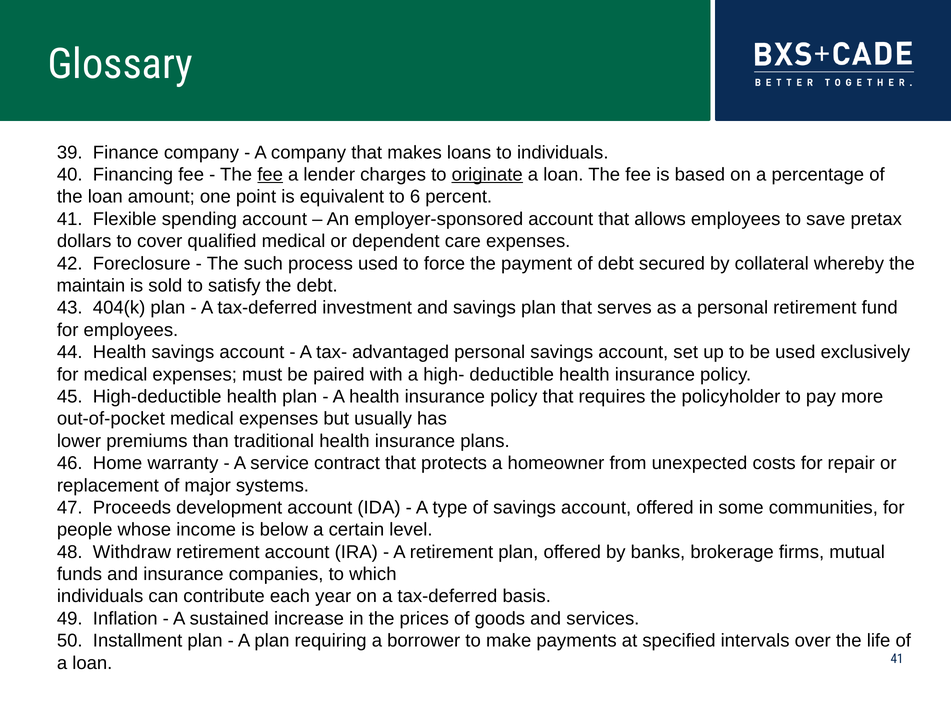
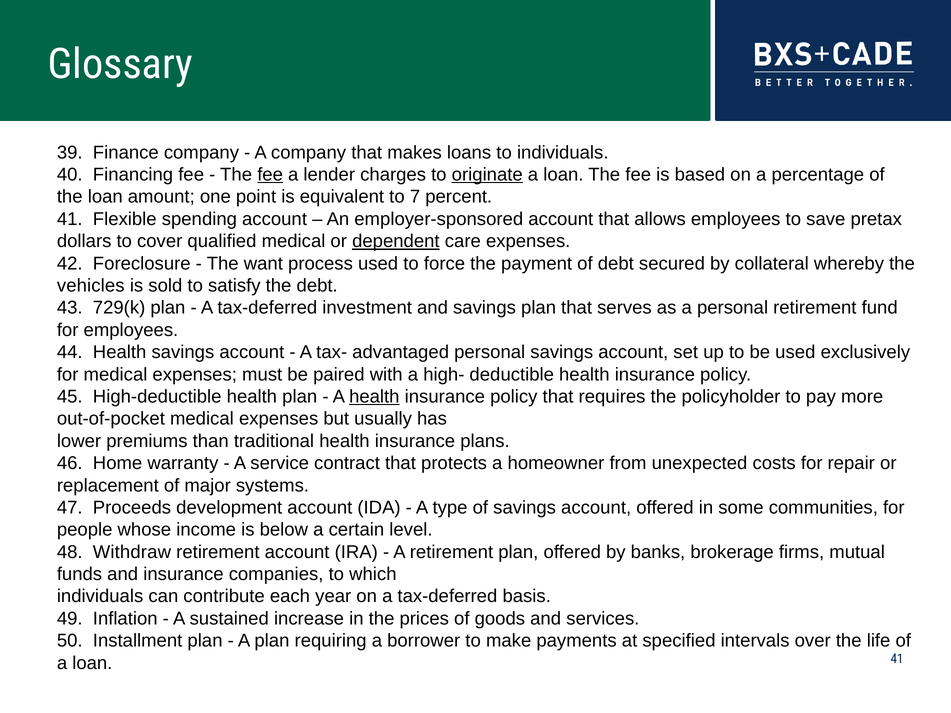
6: 6 -> 7
dependent underline: none -> present
such: such -> want
maintain: maintain -> vehicles
404(k: 404(k -> 729(k
health at (374, 397) underline: none -> present
